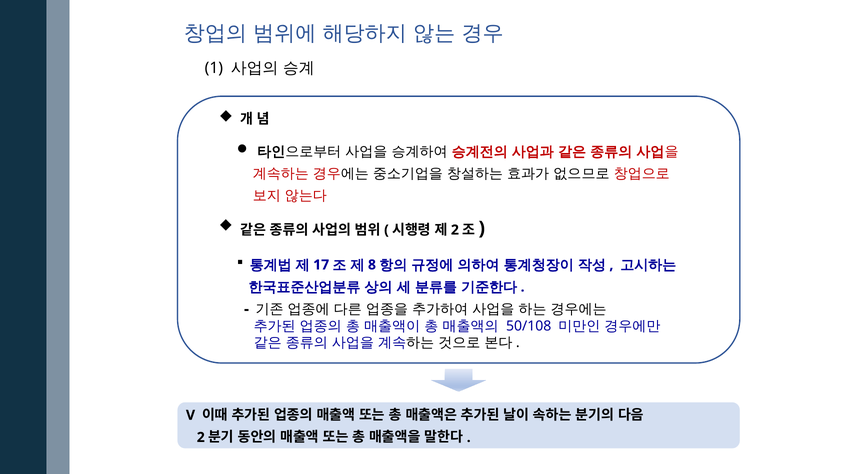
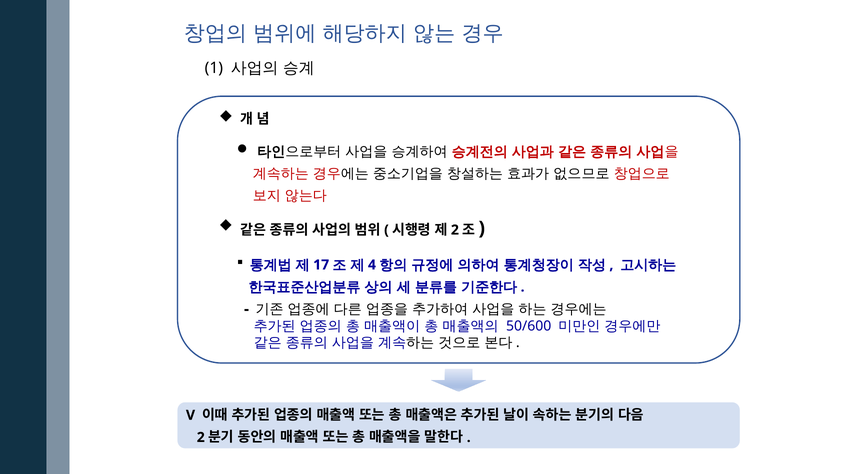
8: 8 -> 4
50/108: 50/108 -> 50/600
